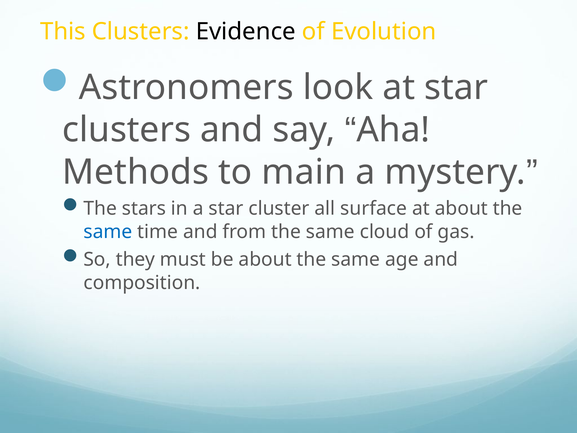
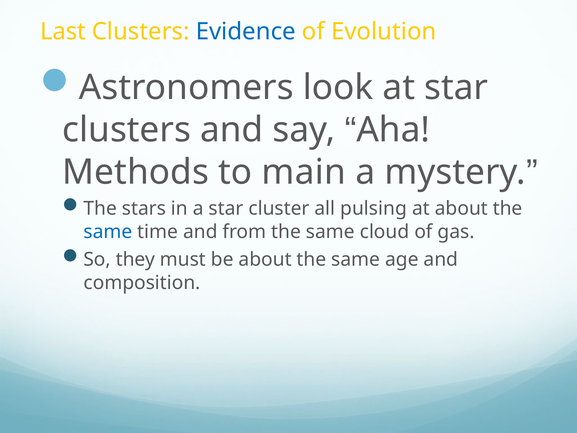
This: This -> Last
Evidence colour: black -> blue
surface: surface -> pulsing
